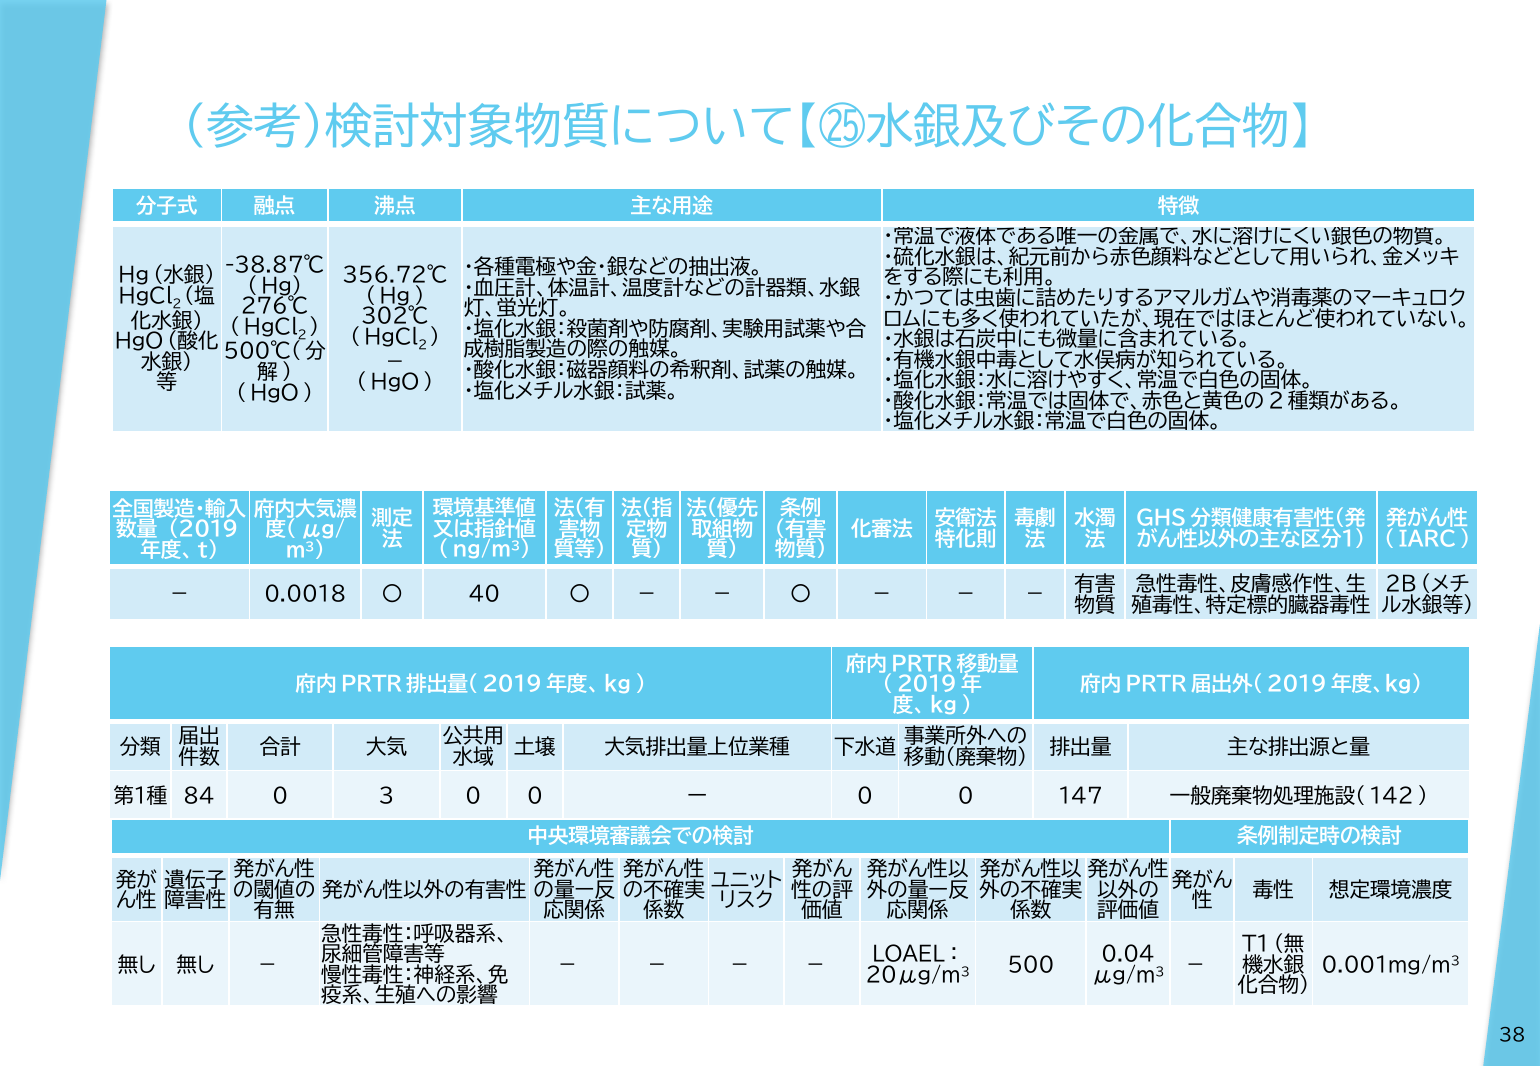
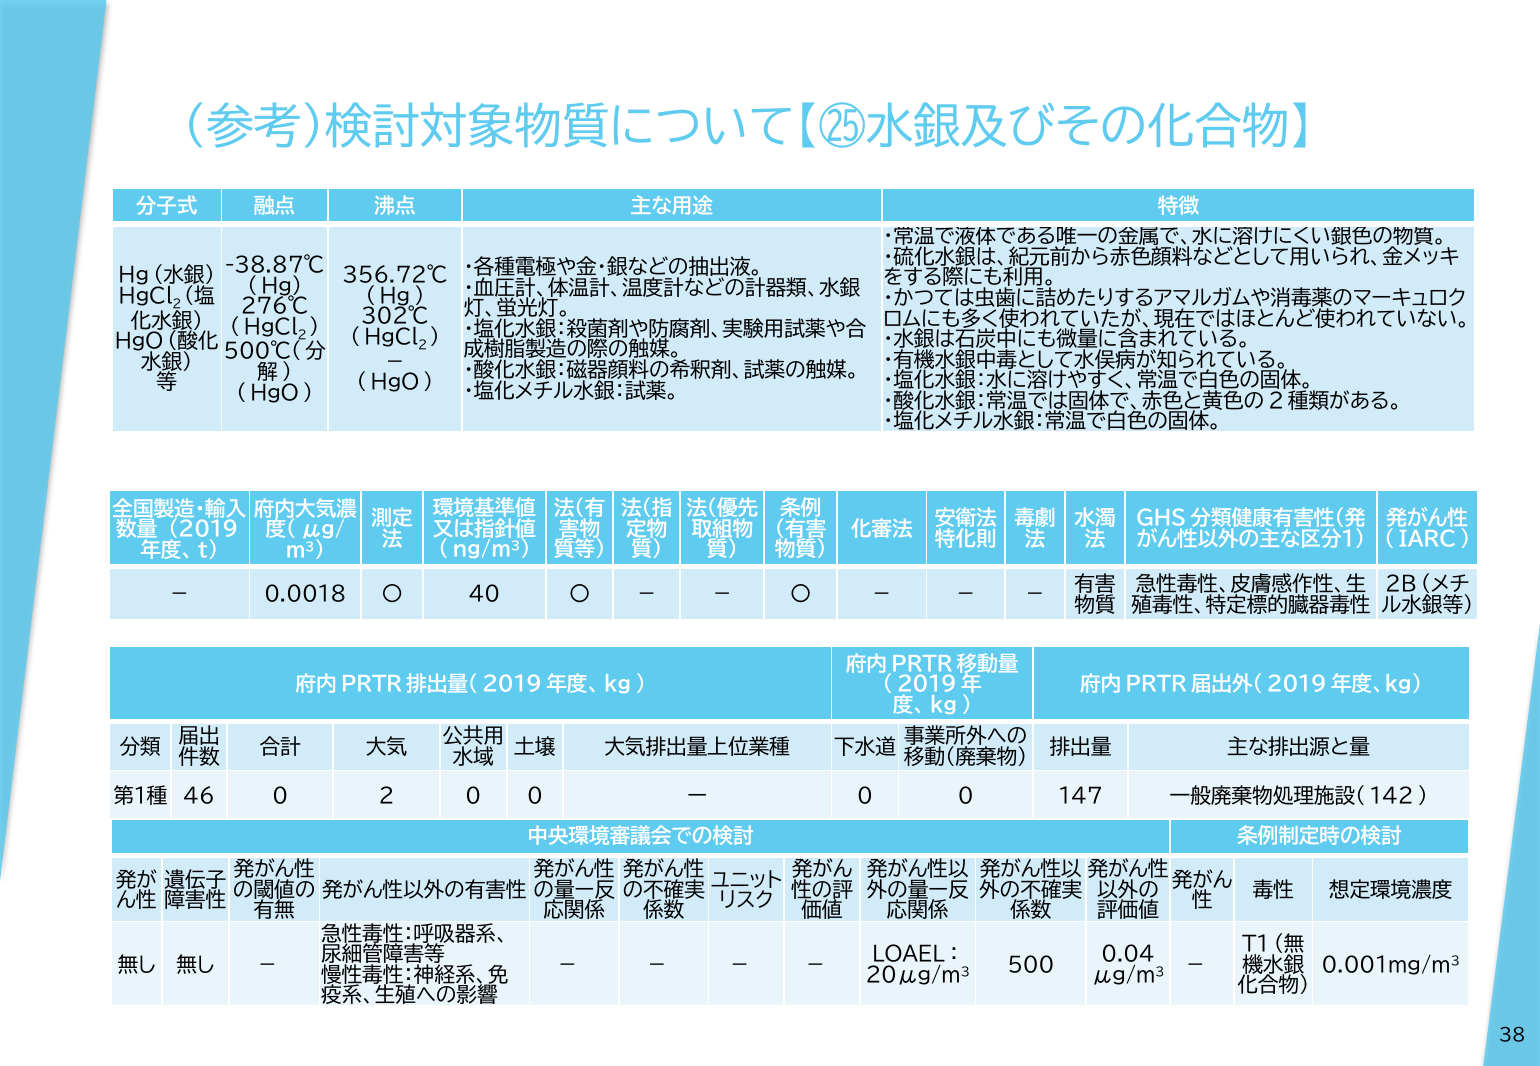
84: 84 -> 46
0 3: 3 -> 2
